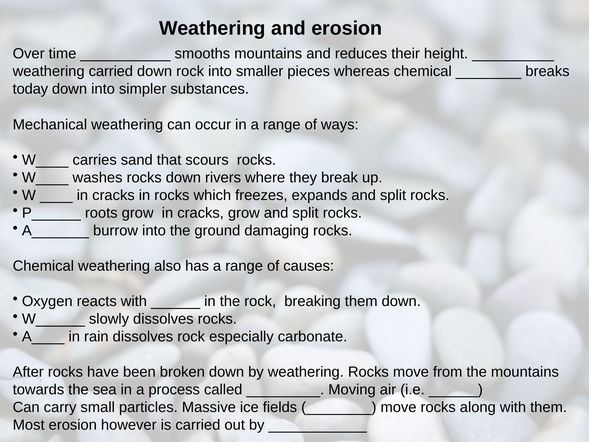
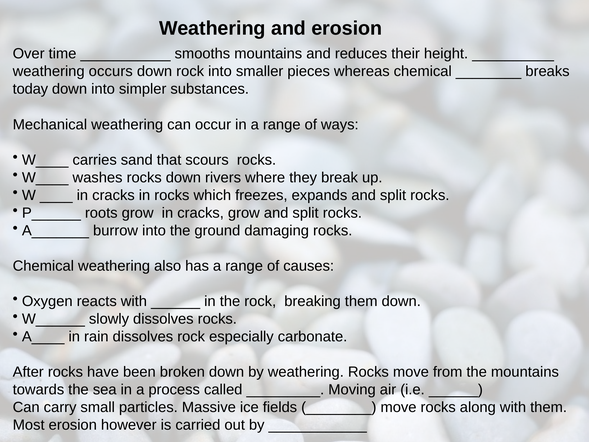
weathering carried: carried -> occurs
